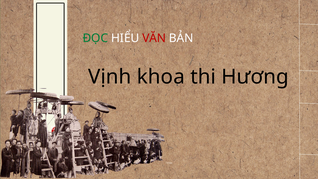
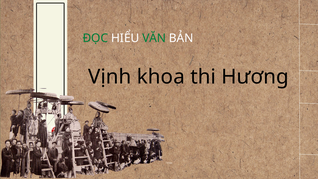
VĂN colour: red -> green
